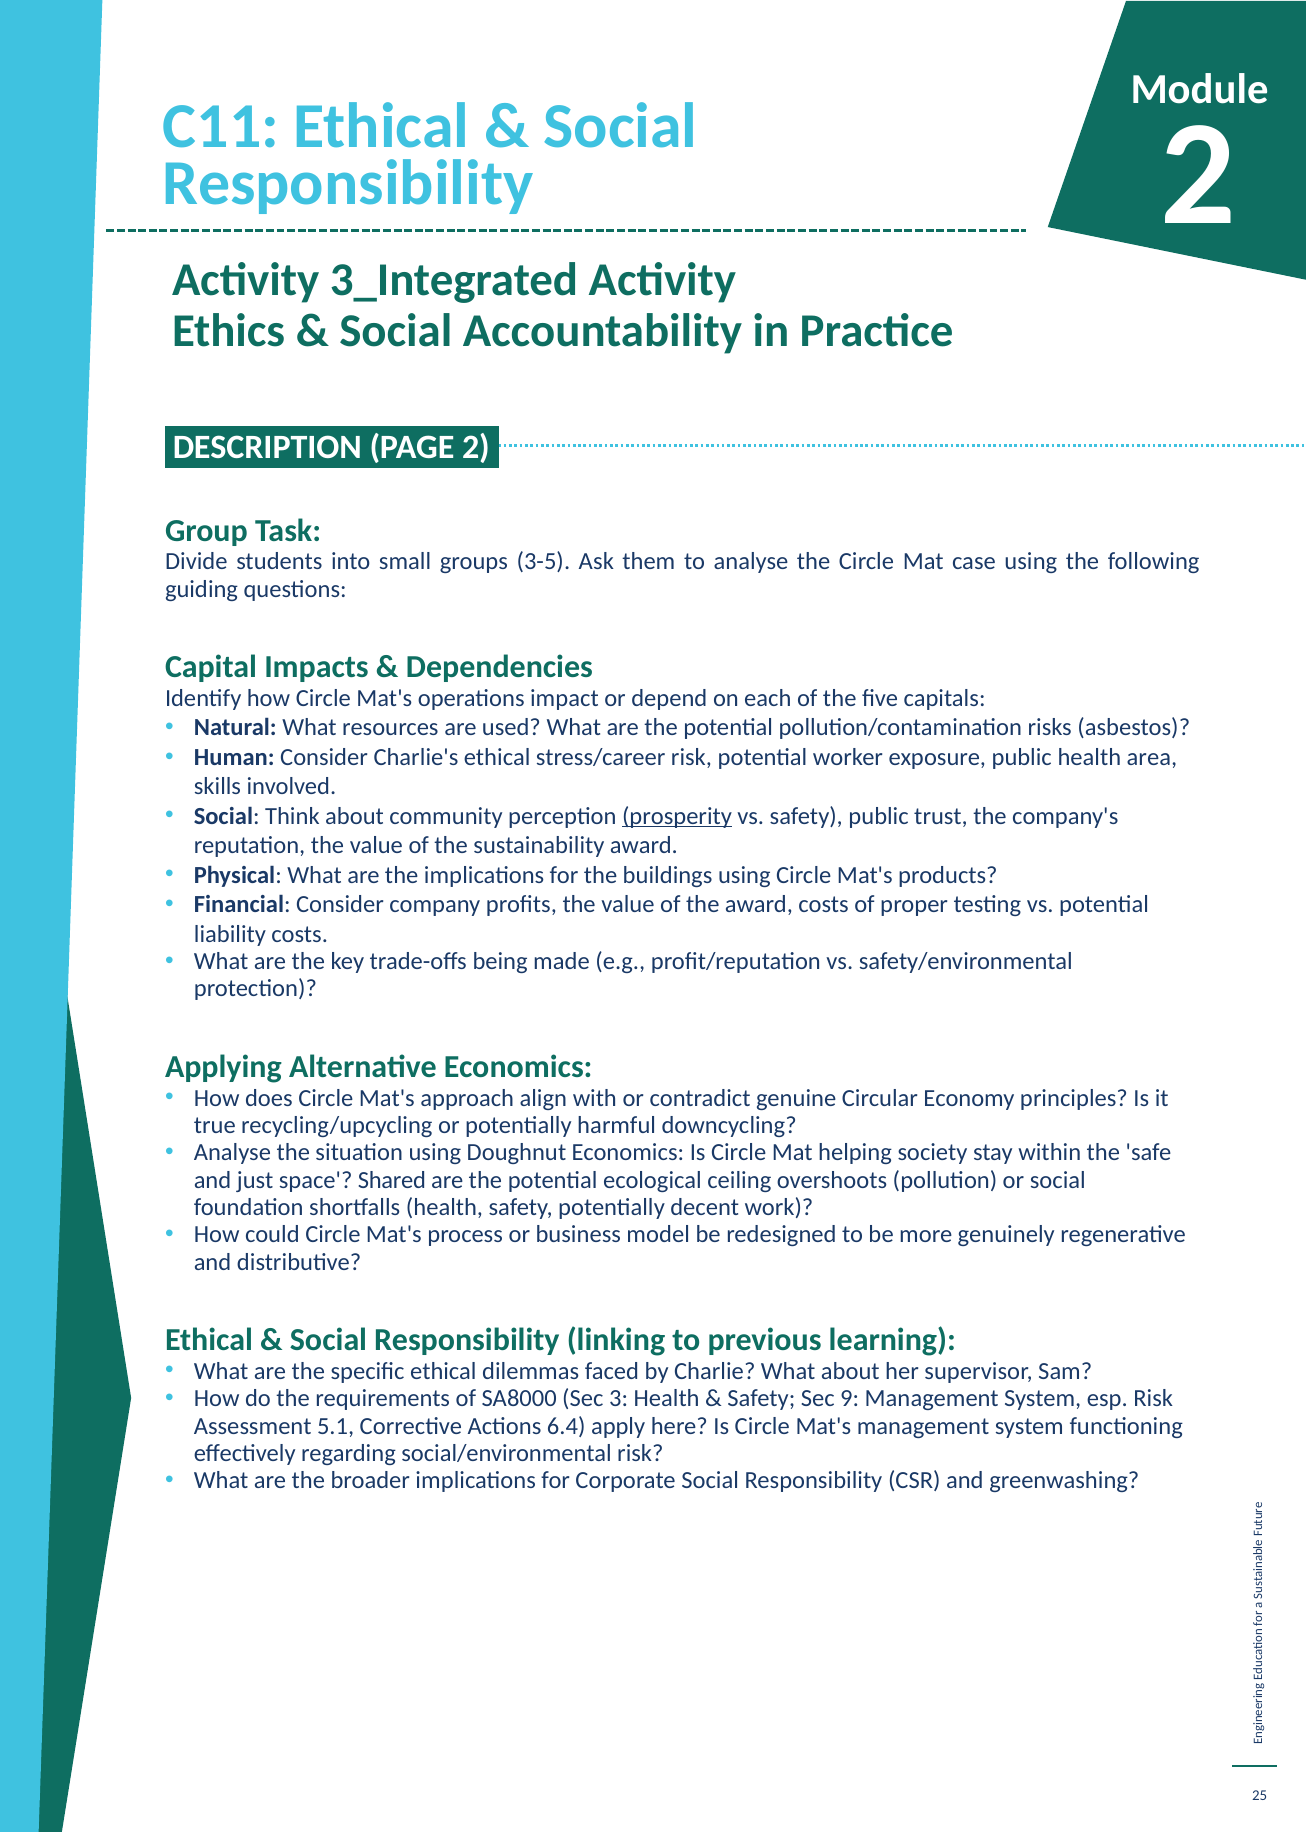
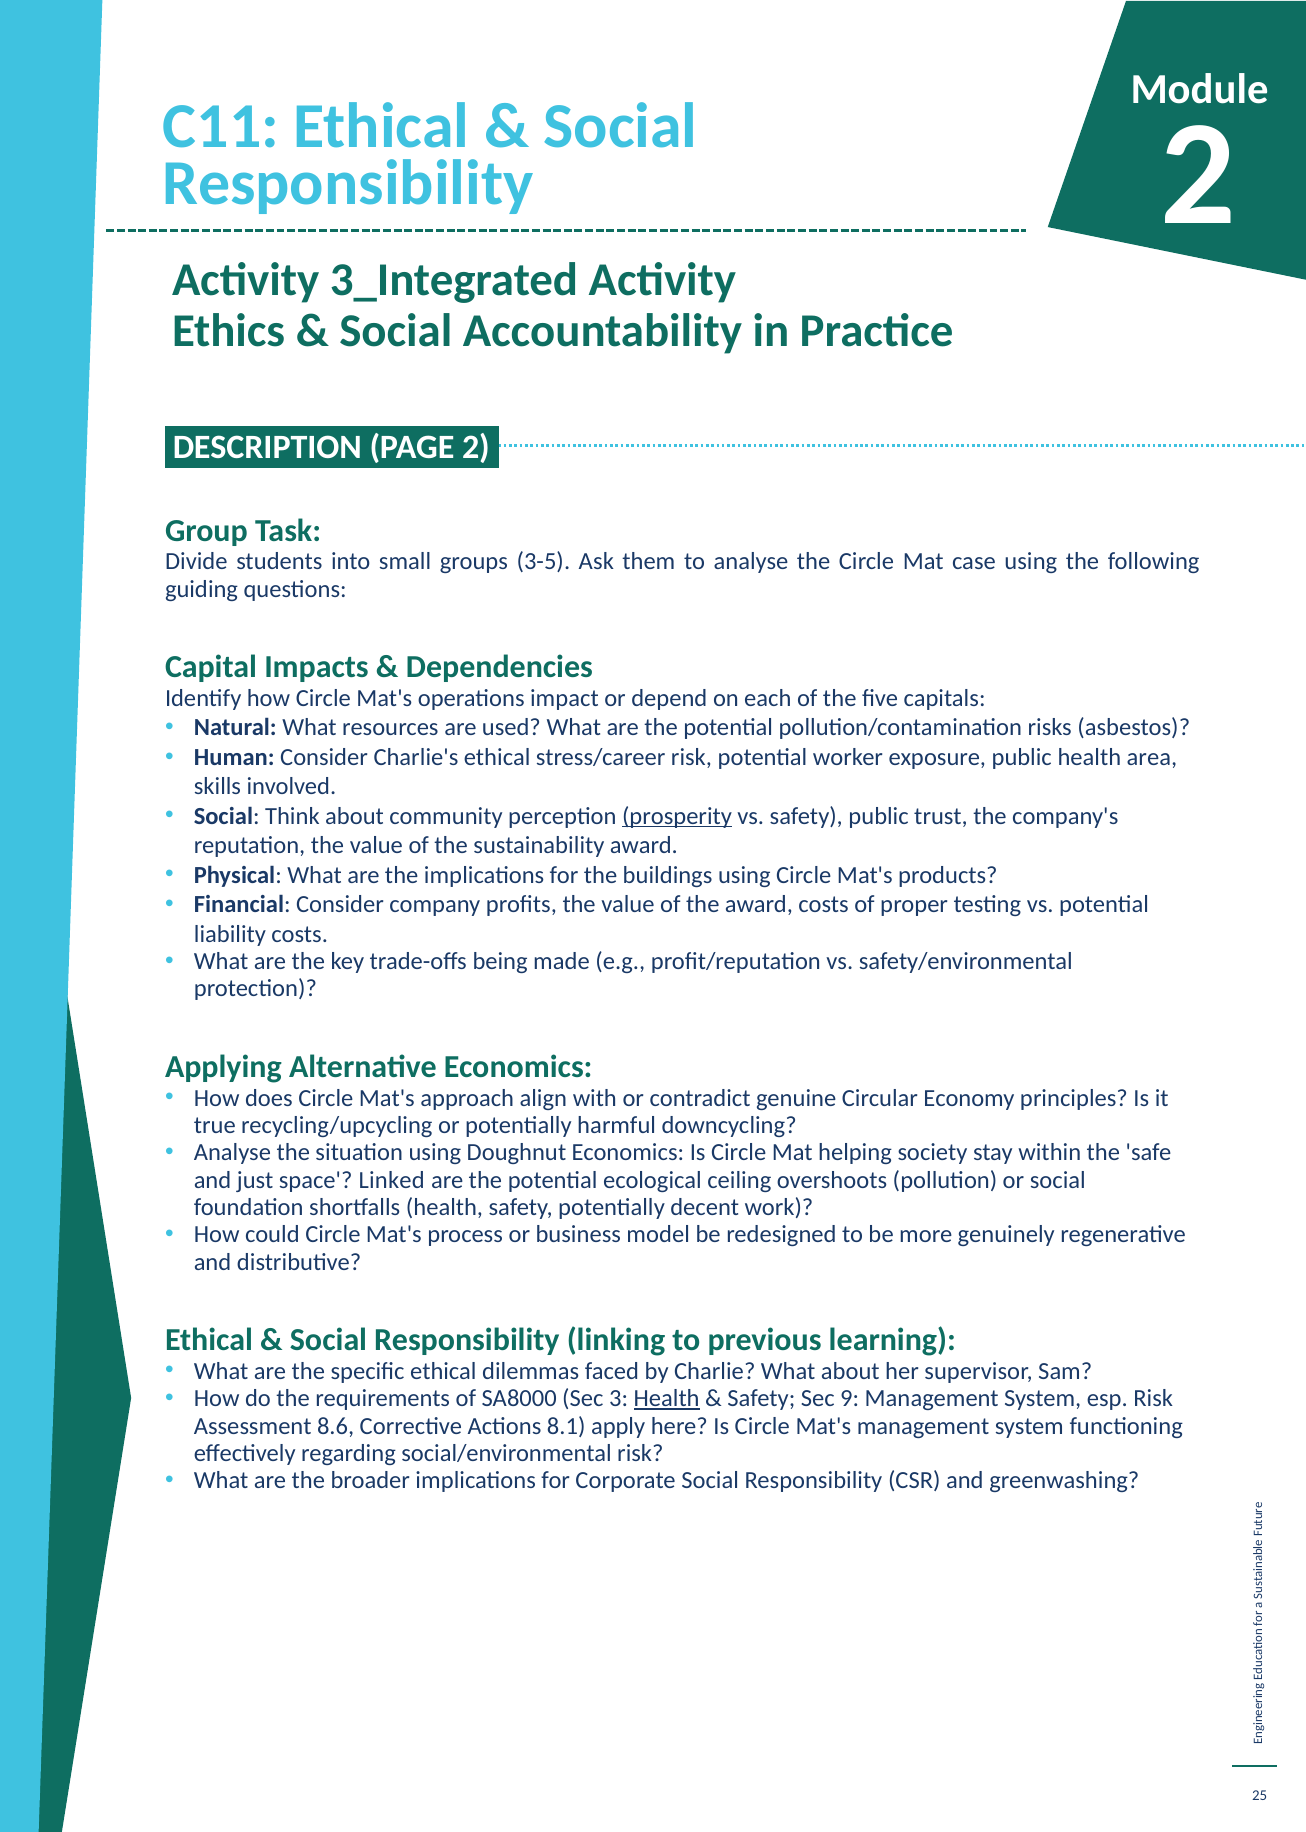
Shared: Shared -> Linked
Health at (667, 1399) underline: none -> present
5.1: 5.1 -> 8.6
6.4: 6.4 -> 8.1
